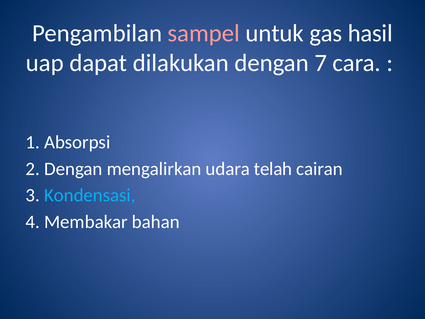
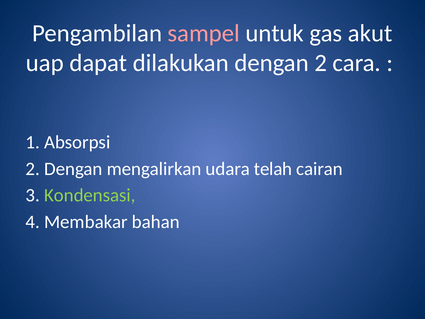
hasil: hasil -> akut
dengan 7: 7 -> 2
Kondensasi colour: light blue -> light green
